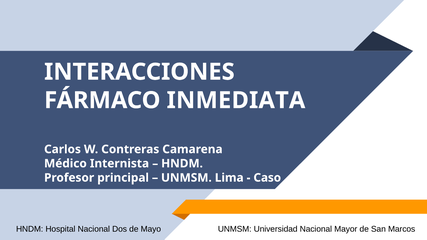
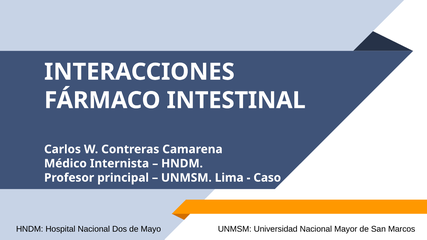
INMEDIATA: INMEDIATA -> INTESTINAL
